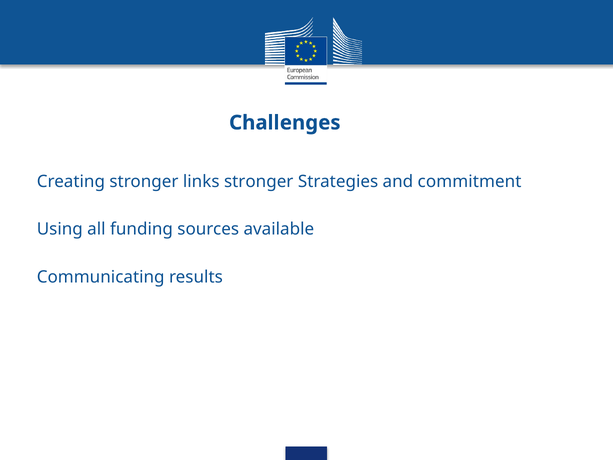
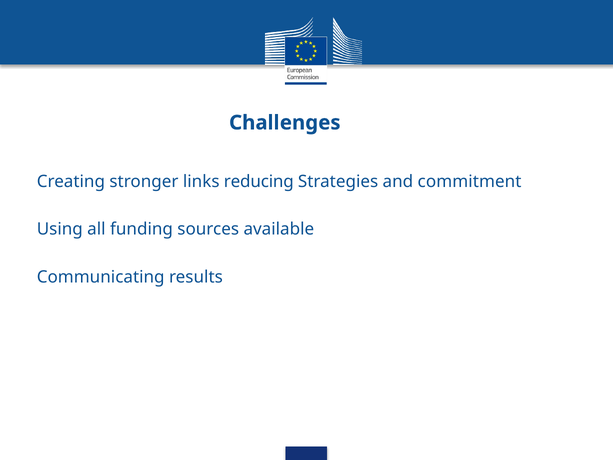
links stronger: stronger -> reducing
